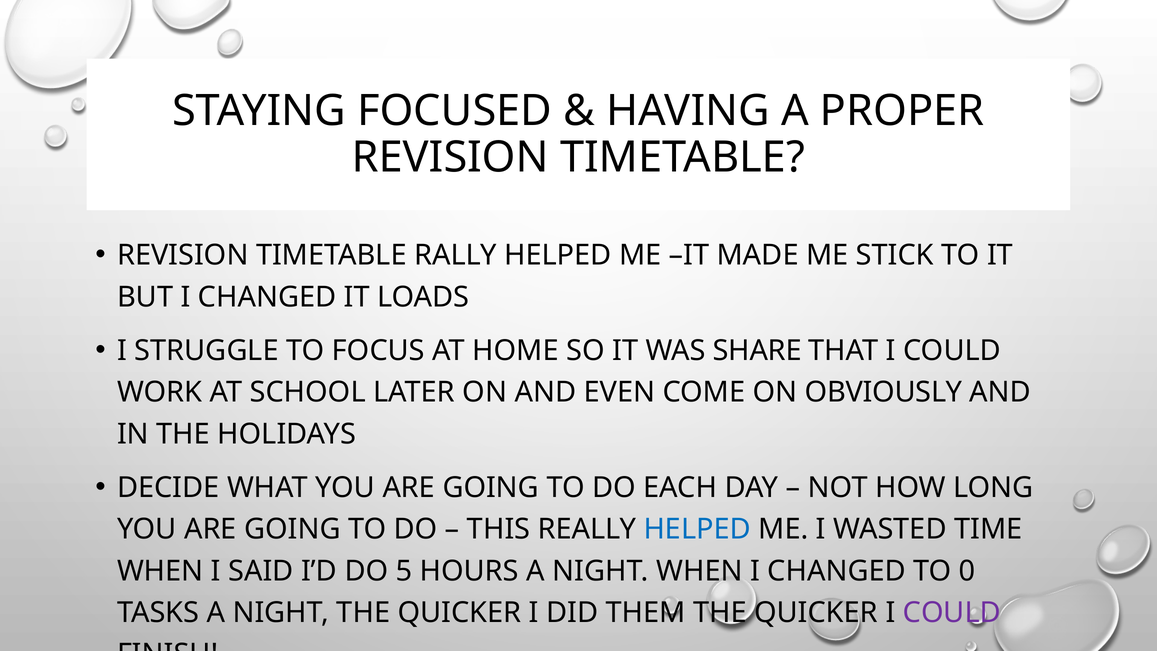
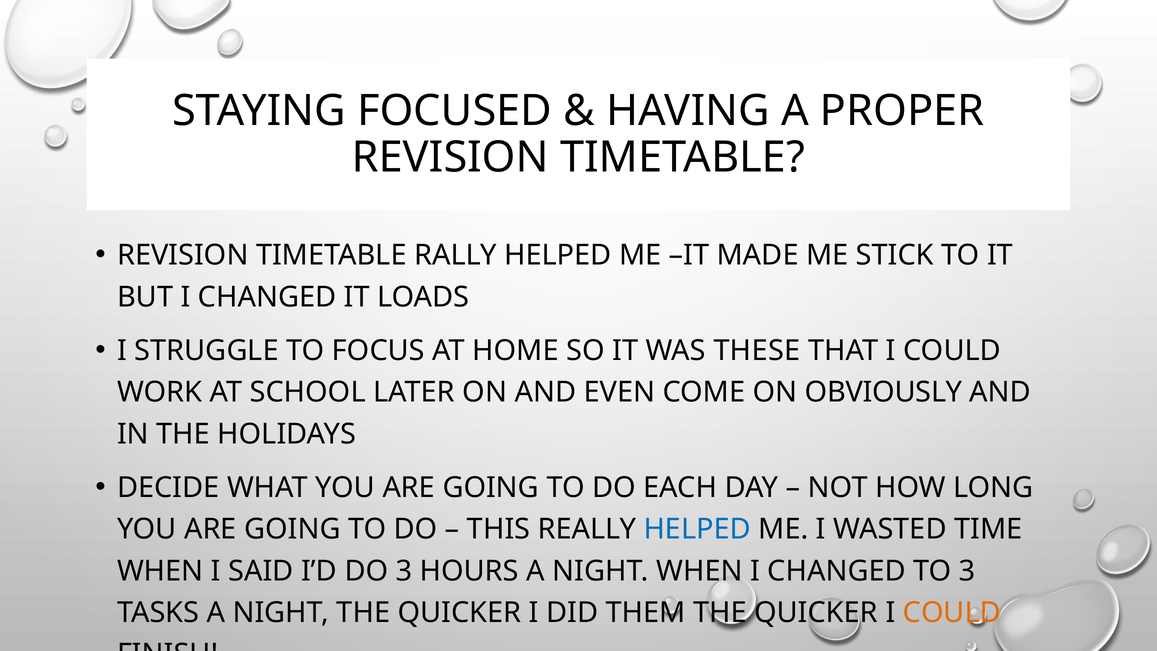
SHARE: SHARE -> THESE
DO 5: 5 -> 3
TO 0: 0 -> 3
COULD at (952, 613) colour: purple -> orange
